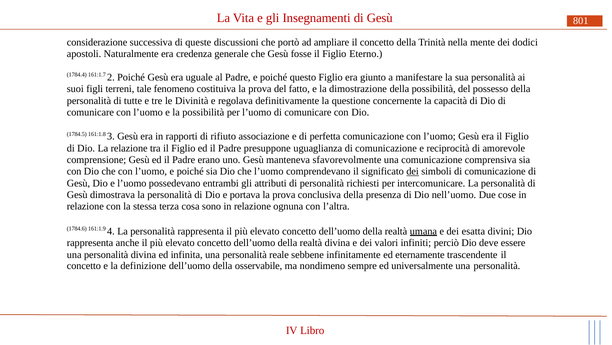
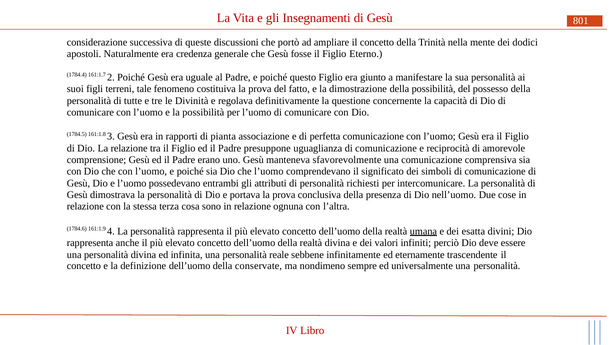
rifiuto: rifiuto -> pianta
dei at (413, 171) underline: present -> none
osservabile: osservabile -> conservate
